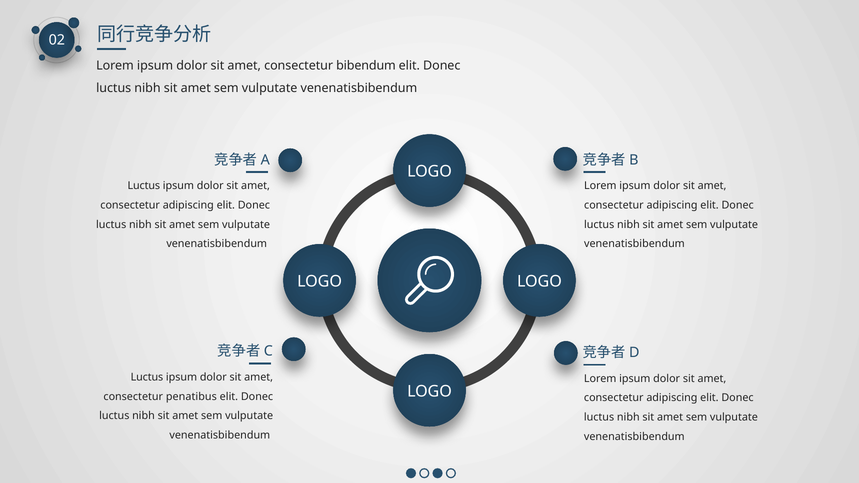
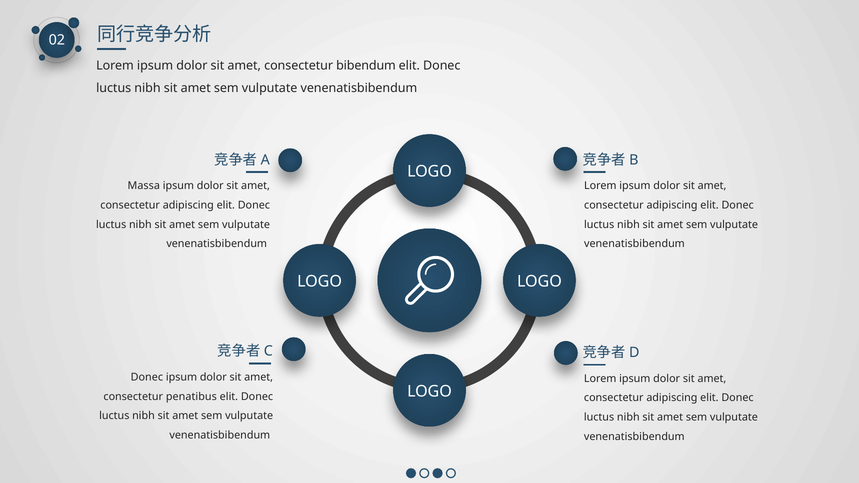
Luctus at (144, 186): Luctus -> Massa
Luctus at (147, 377): Luctus -> Donec
